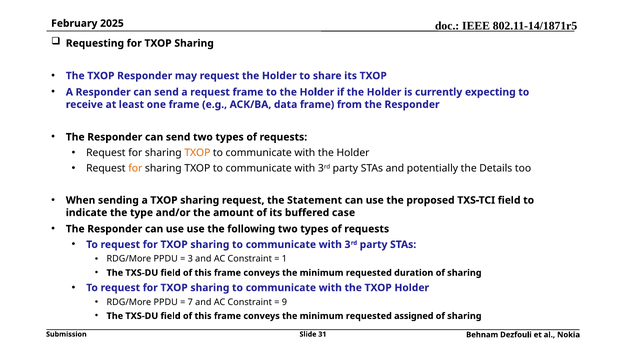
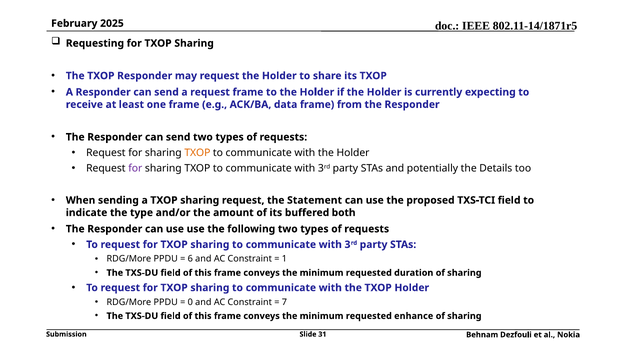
for at (135, 168) colour: orange -> purple
case: case -> both
3: 3 -> 6
7: 7 -> 0
9: 9 -> 7
assigned: assigned -> enhance
